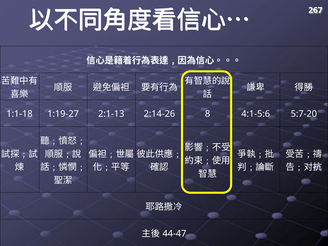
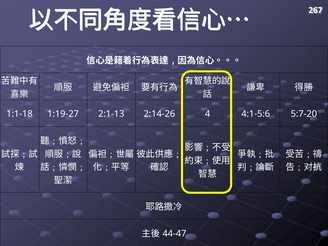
8: 8 -> 4
